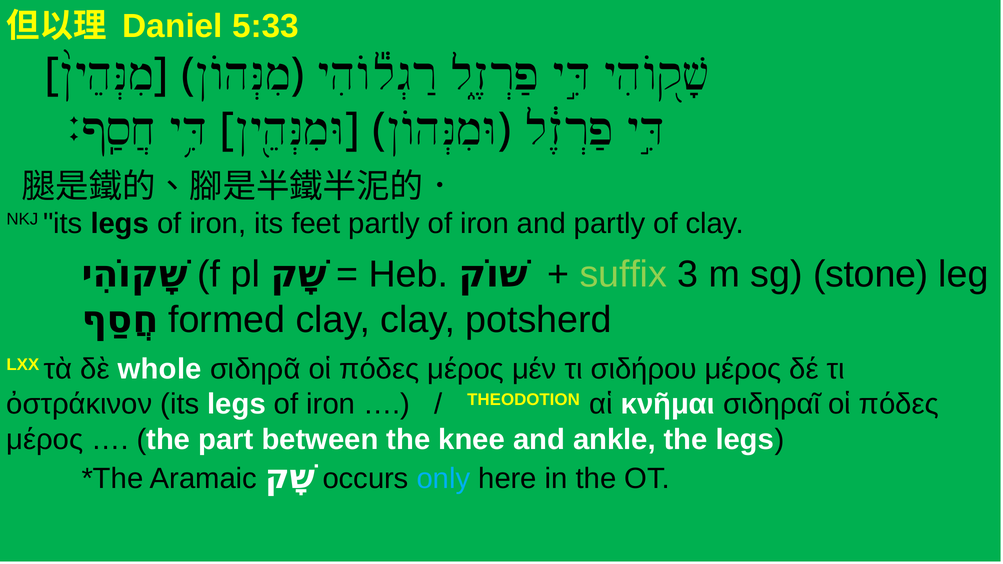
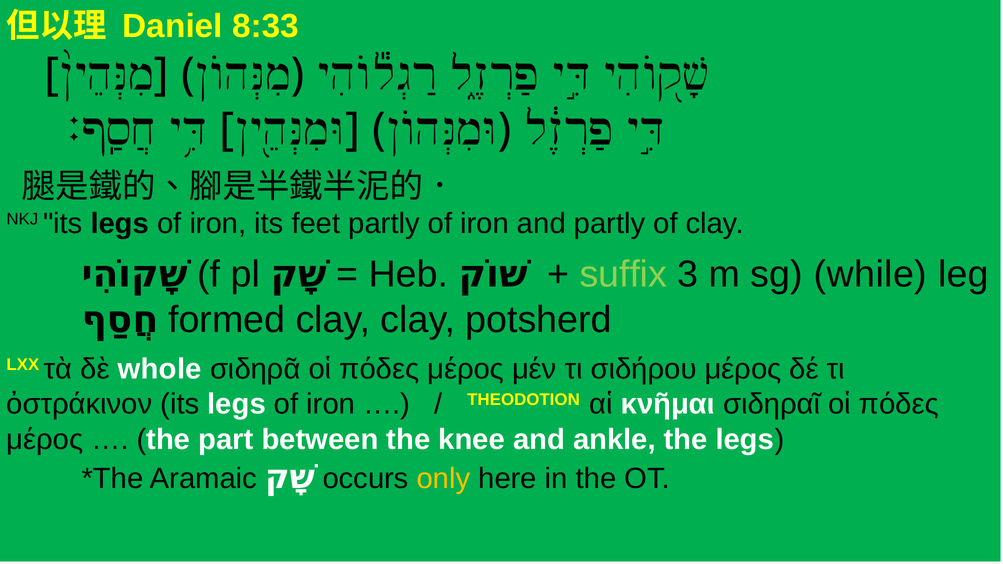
5:33: 5:33 -> 8:33
stone: stone -> while
only colour: light blue -> yellow
